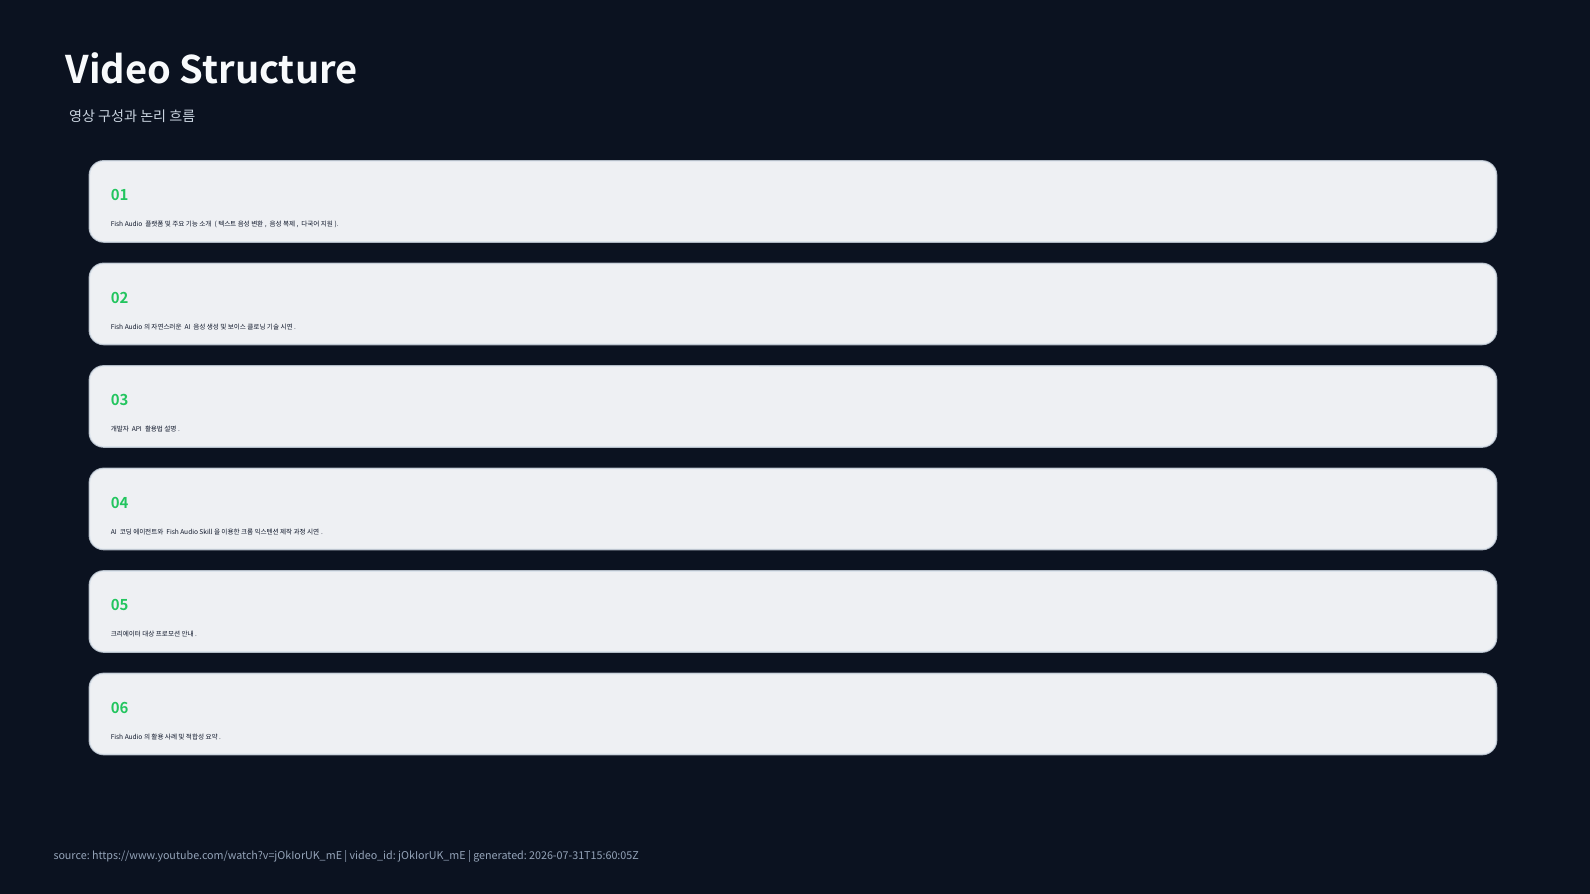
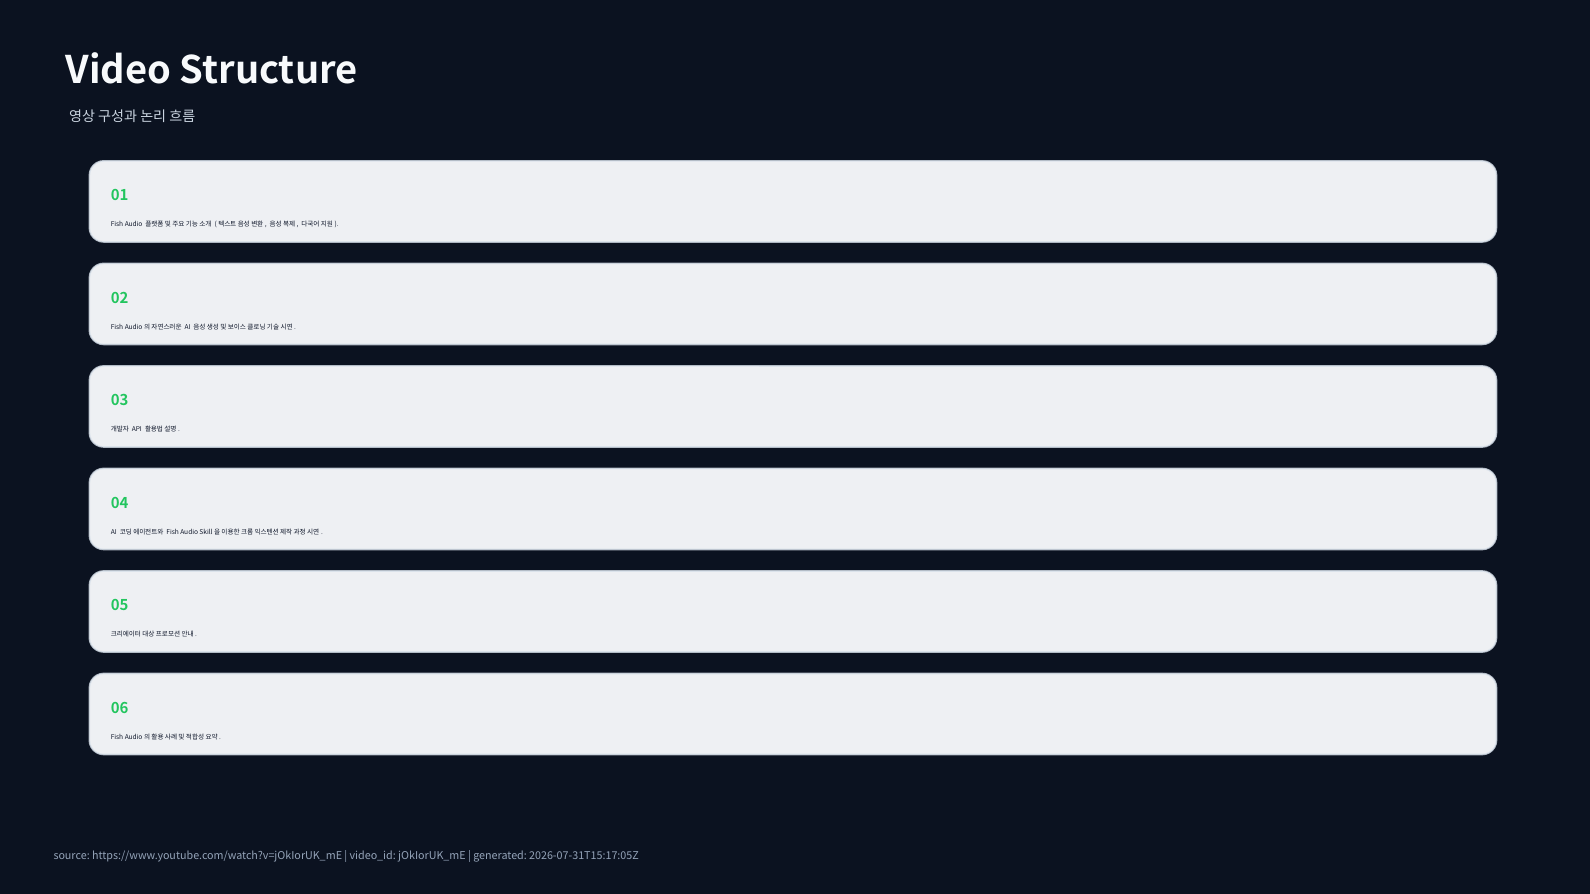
2026-07-31T15:60:05Z: 2026-07-31T15:60:05Z -> 2026-07-31T15:17:05Z
